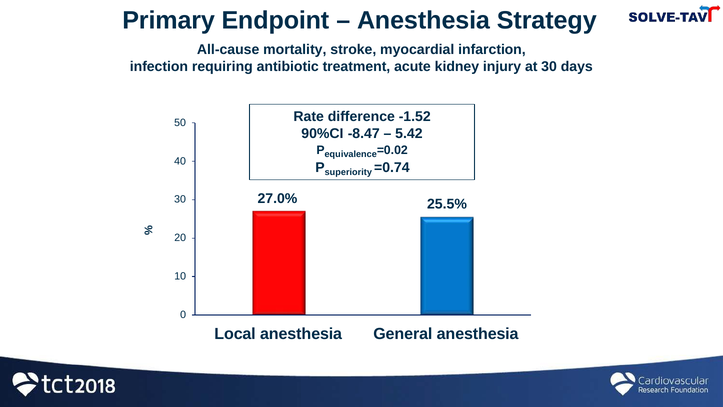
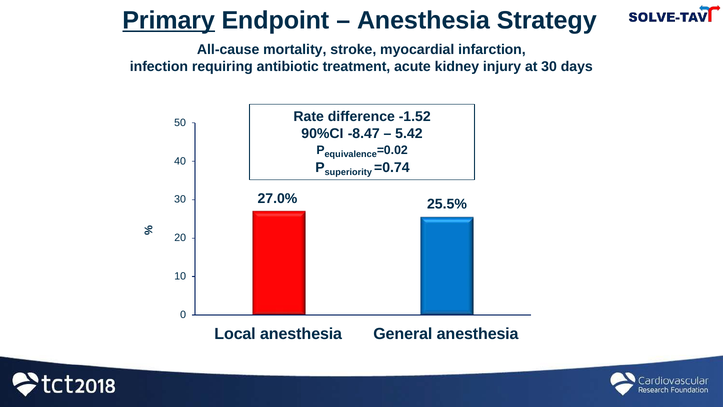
Primary underline: none -> present
